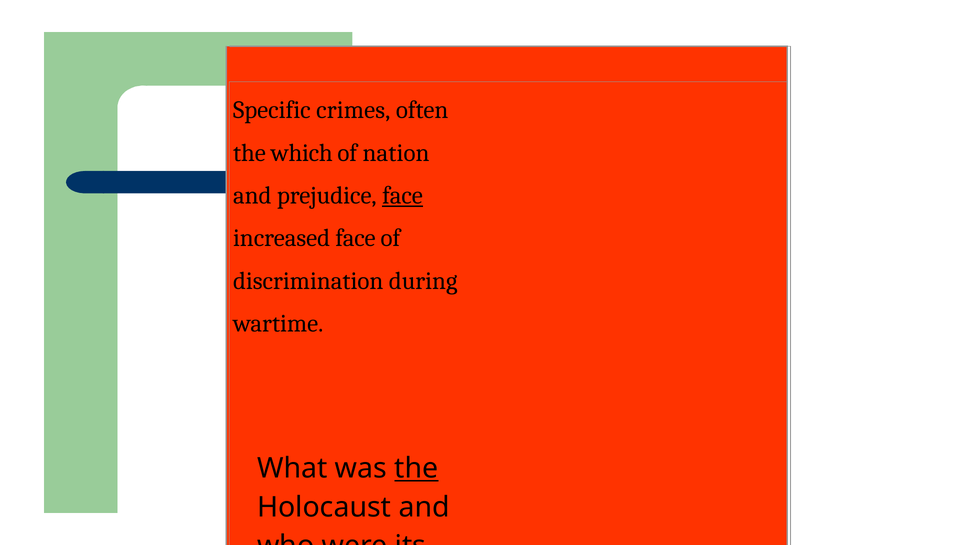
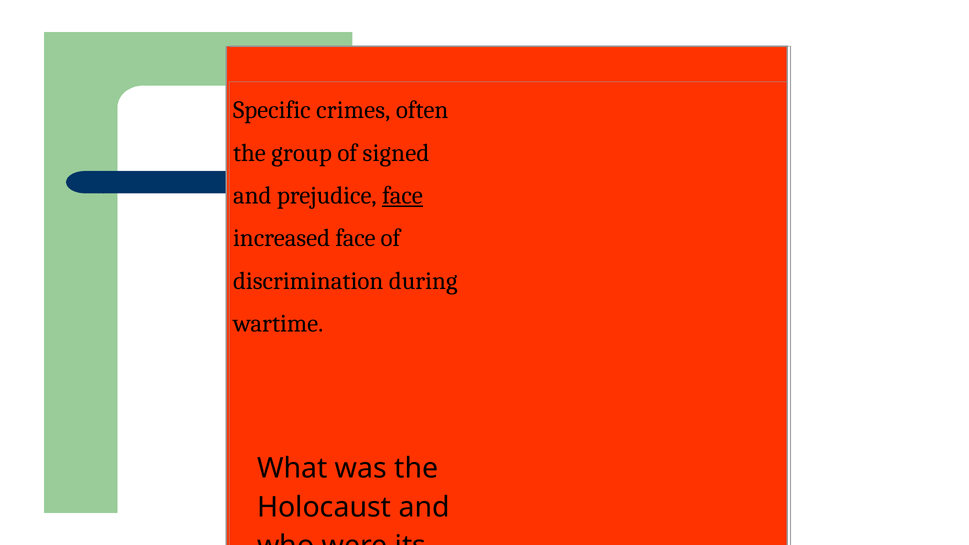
which: which -> group
nation: nation -> signed
the at (416, 468) underline: present -> none
